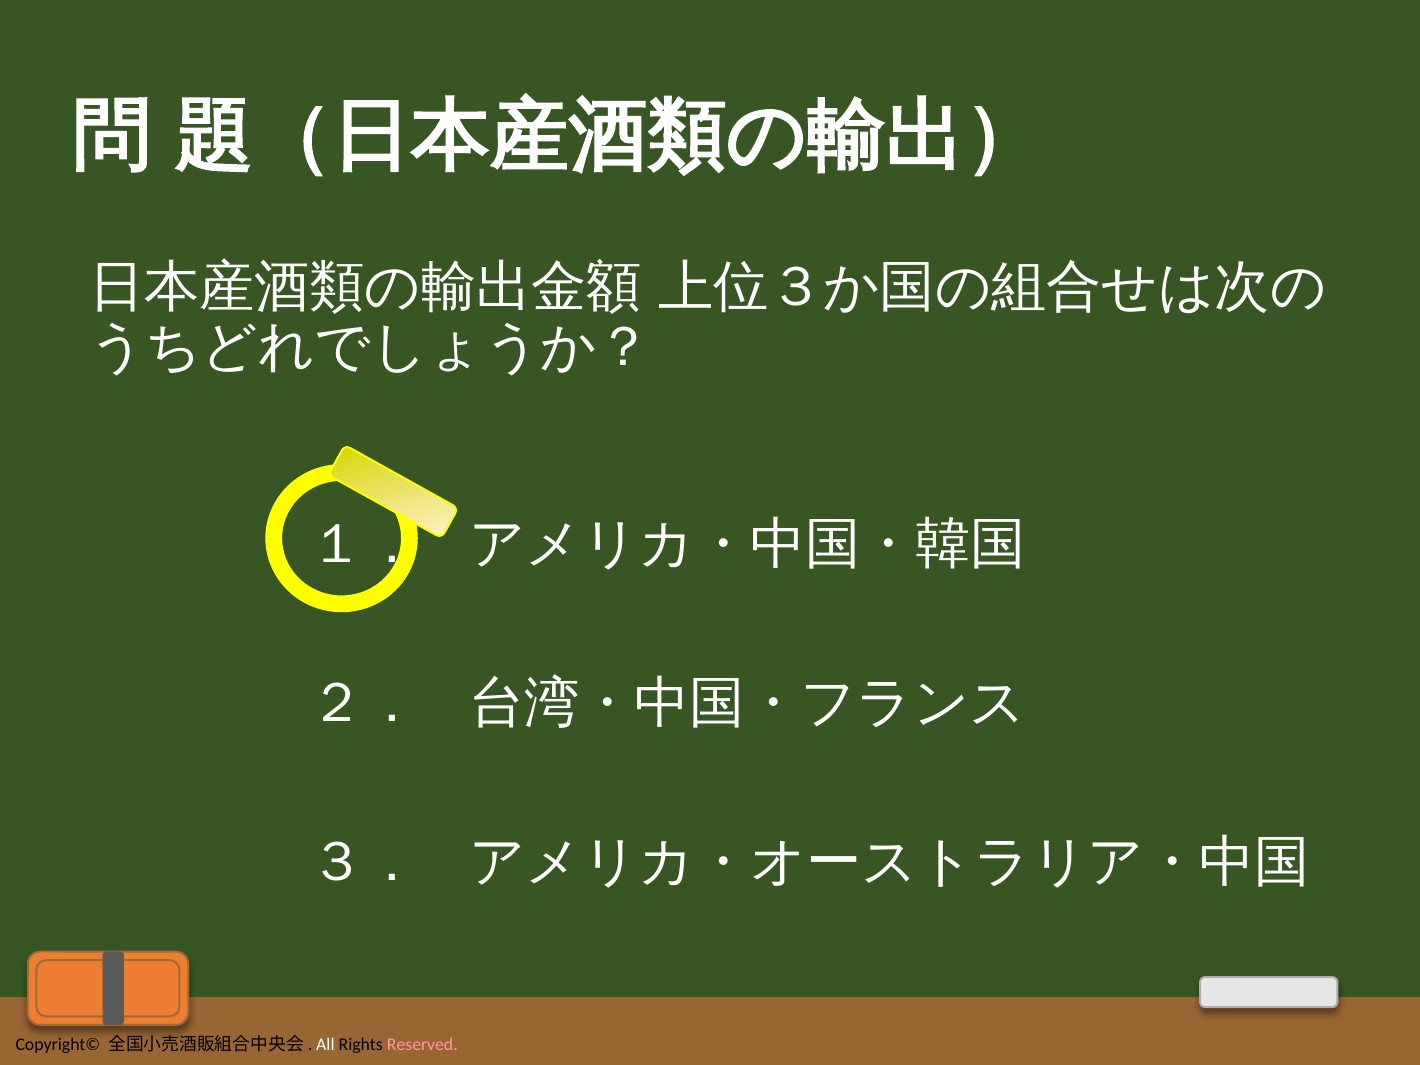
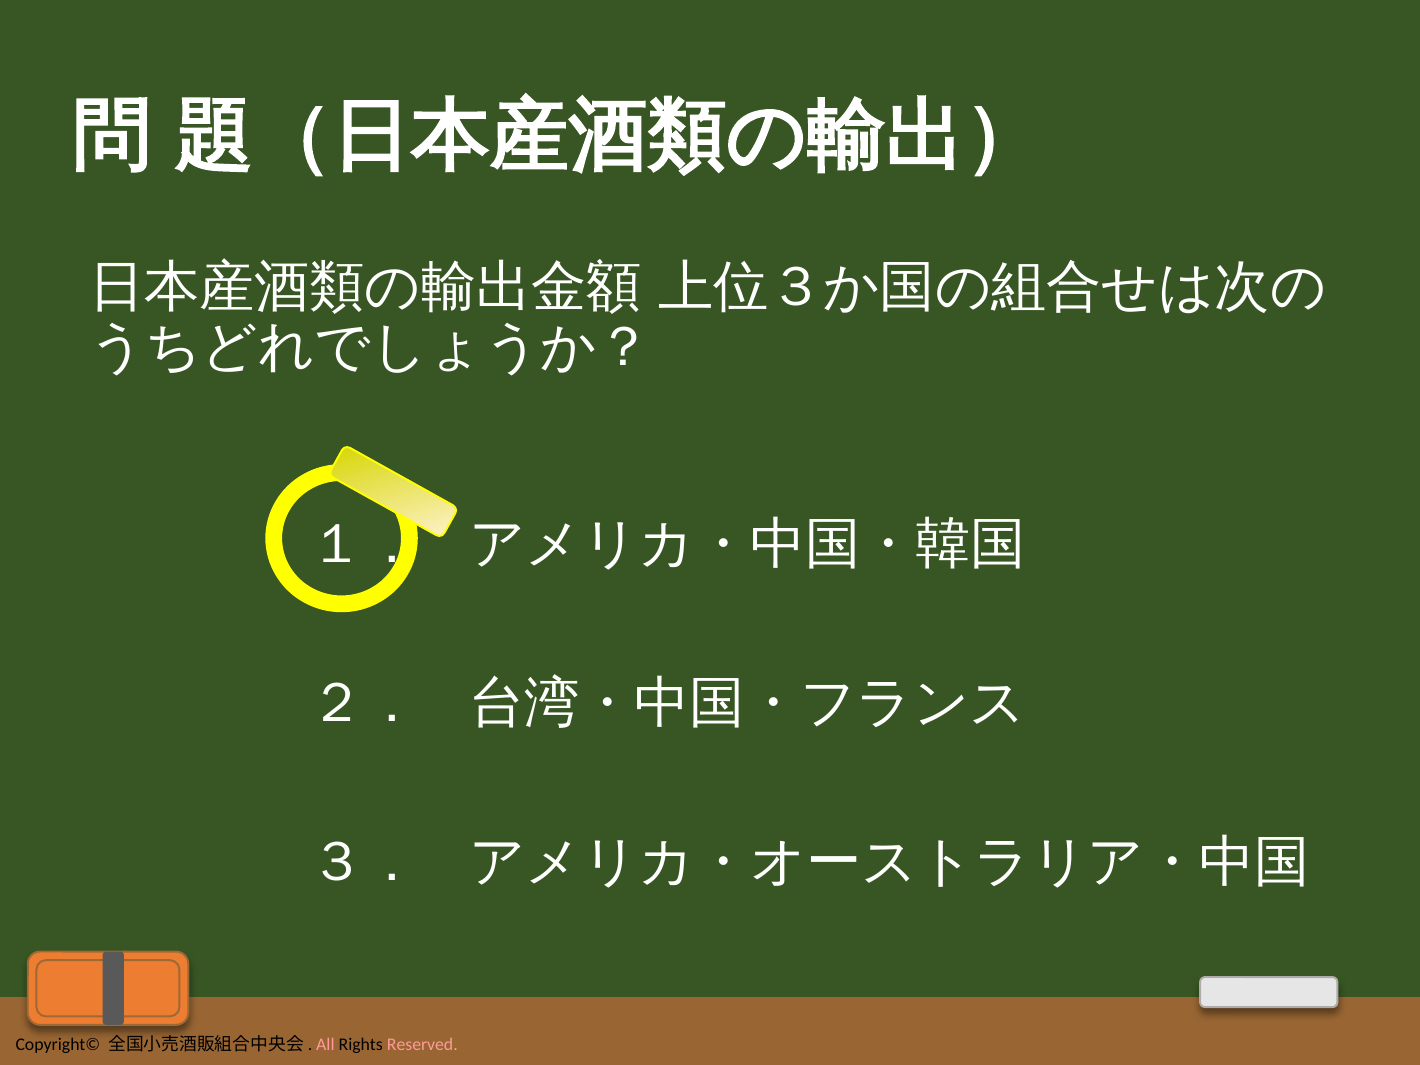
All colour: white -> pink
